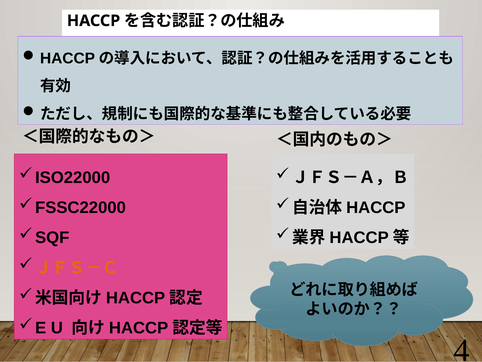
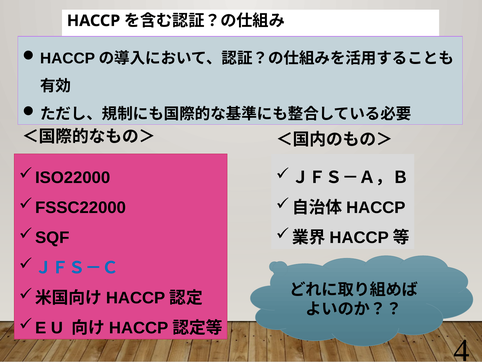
ＪＦＳ－Ｃ colour: orange -> blue
